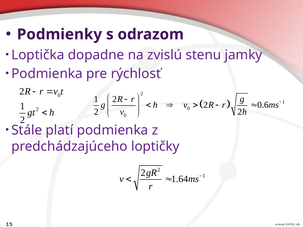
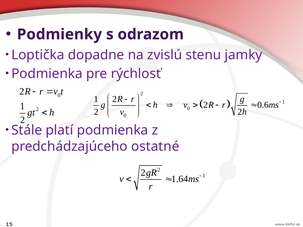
loptičky: loptičky -> ostatné
